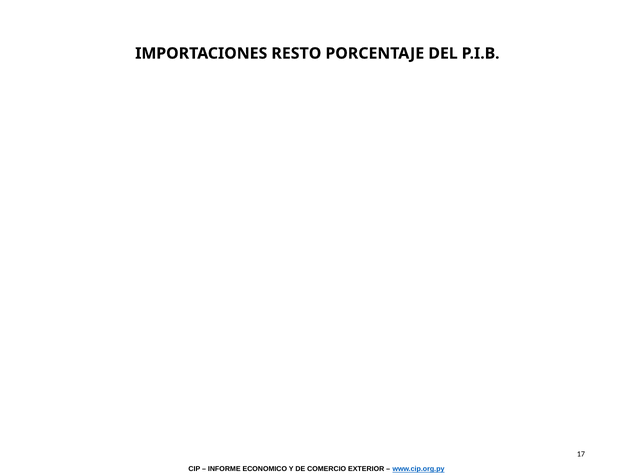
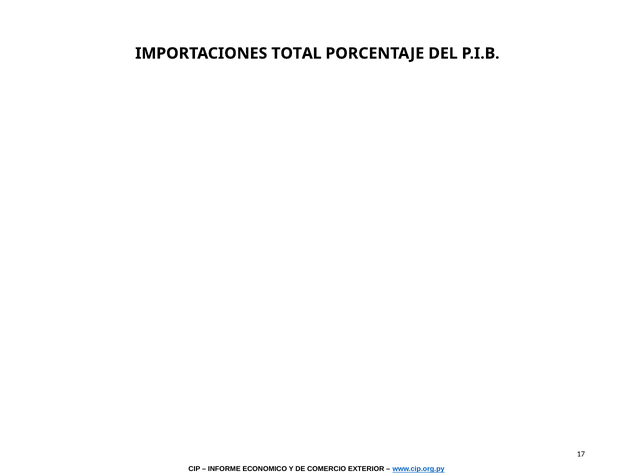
RESTO: RESTO -> TOTAL
